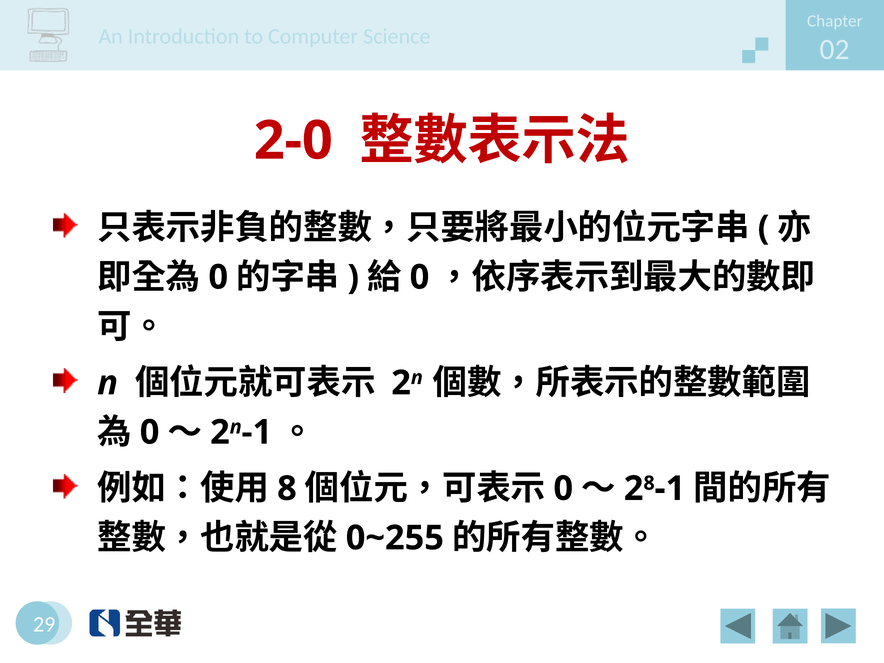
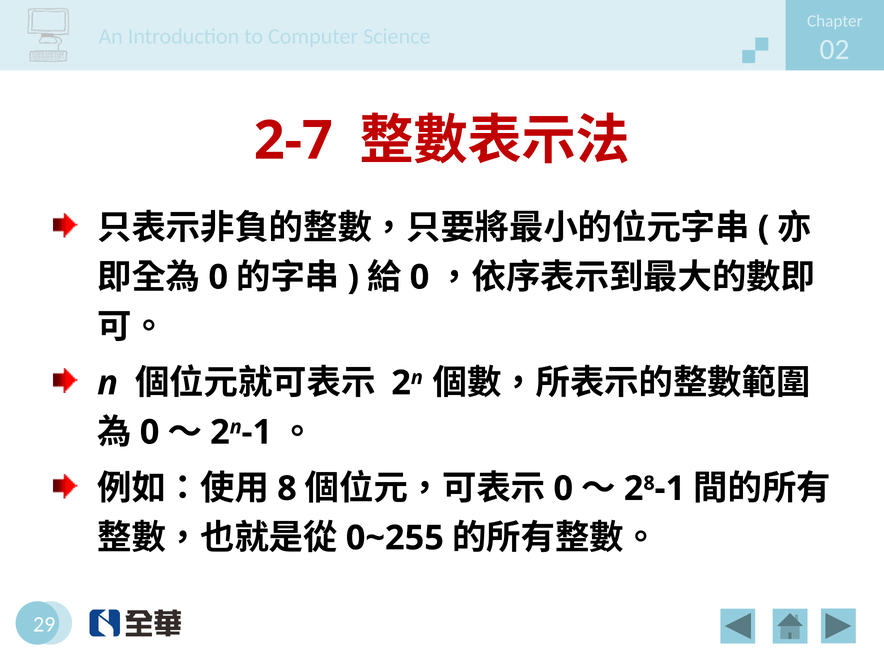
2-0: 2-0 -> 2-7
